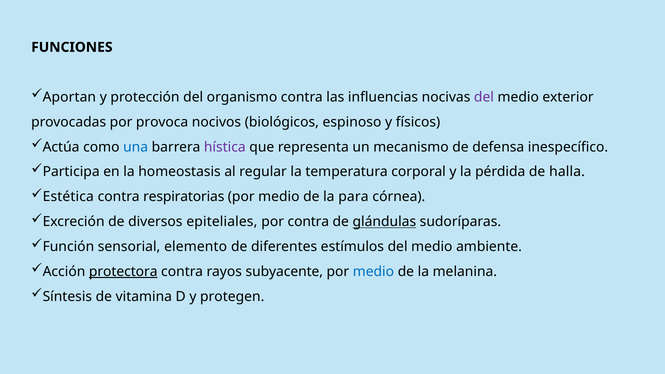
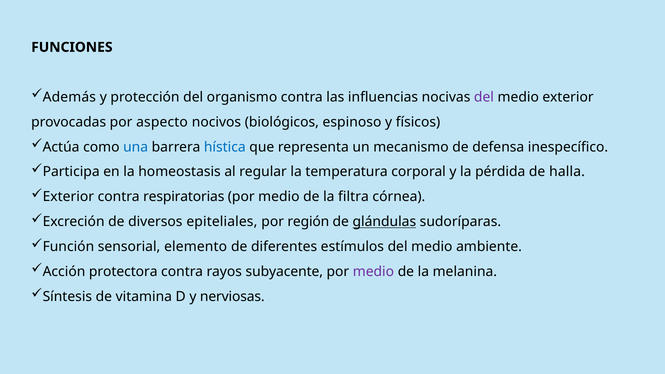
Aportan: Aportan -> Además
provoca: provoca -> aspecto
hística colour: purple -> blue
Estética at (68, 197): Estética -> Exterior
para: para -> filtra
por contra: contra -> región
protectora underline: present -> none
medio at (373, 272) colour: blue -> purple
protegen: protegen -> nerviosas
